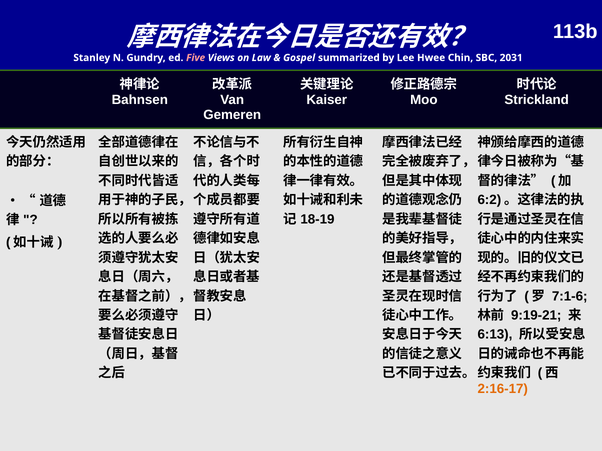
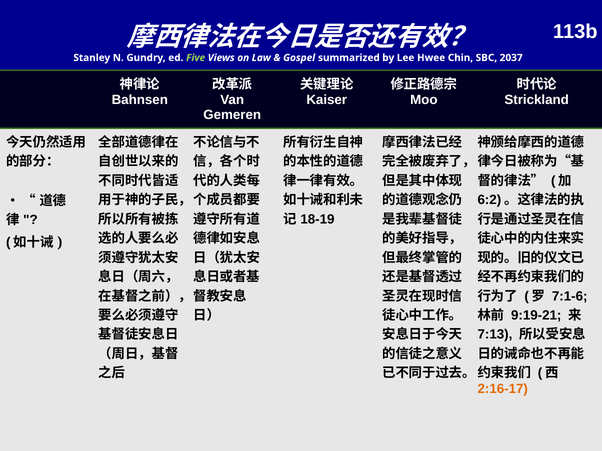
Five colour: pink -> light green
2031: 2031 -> 2037
6:13: 6:13 -> 7:13
